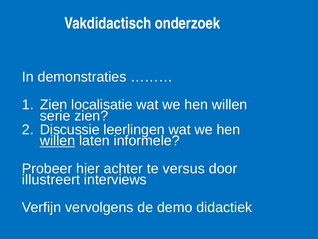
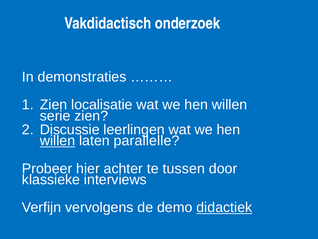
informele: informele -> parallelle
versus: versus -> tussen
illustreert: illustreert -> klassieke
didactiek underline: none -> present
